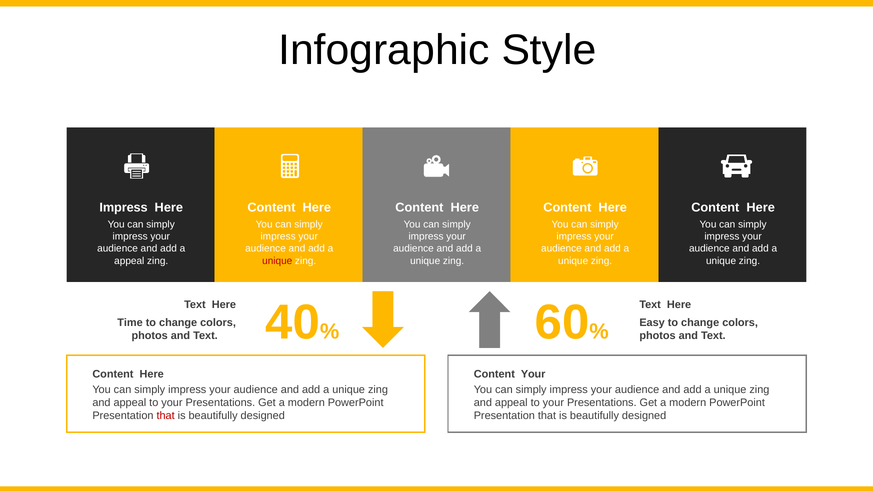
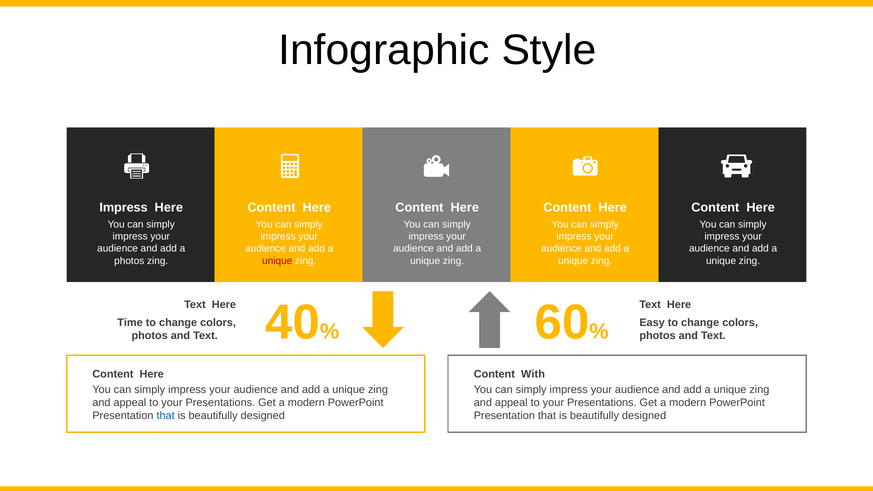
appeal at (129, 261): appeal -> photos
Content Your: Your -> With
that at (166, 416) colour: red -> blue
